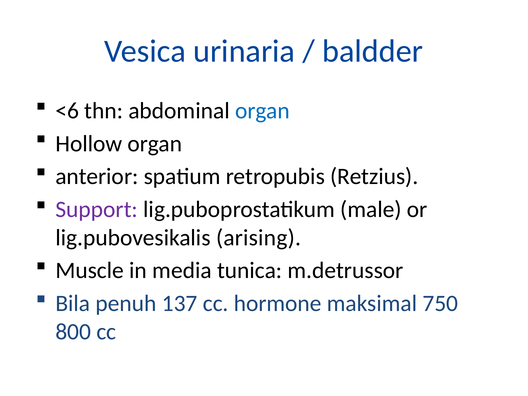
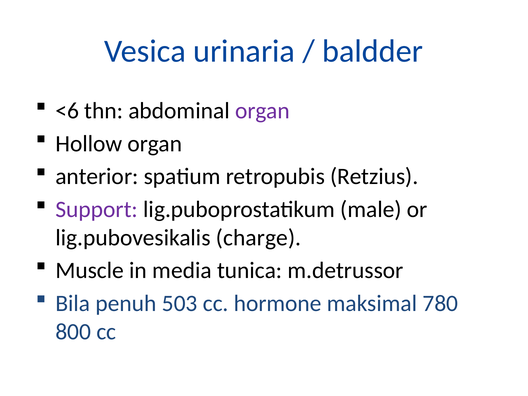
organ at (262, 111) colour: blue -> purple
arising: arising -> charge
137: 137 -> 503
750: 750 -> 780
